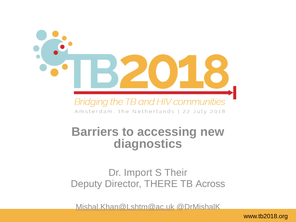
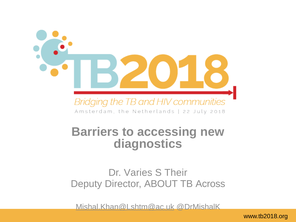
Import: Import -> Varies
THERE: THERE -> ABOUT
